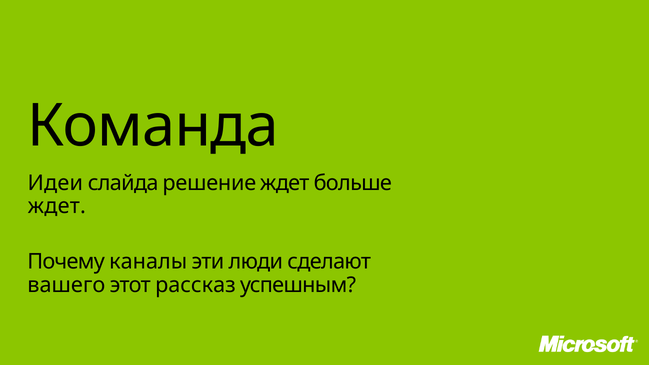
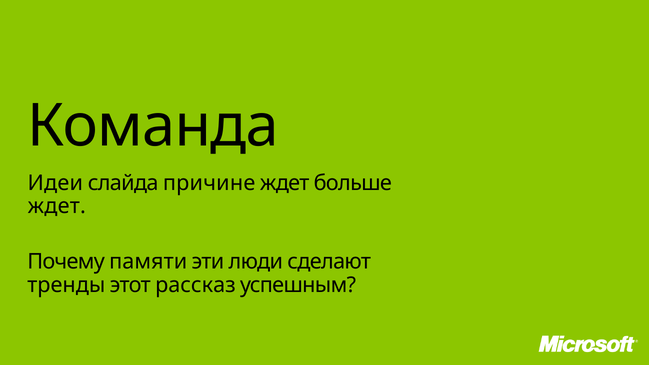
решение: решение -> причине
каналы: каналы -> памяти
вашего: вашего -> тренды
